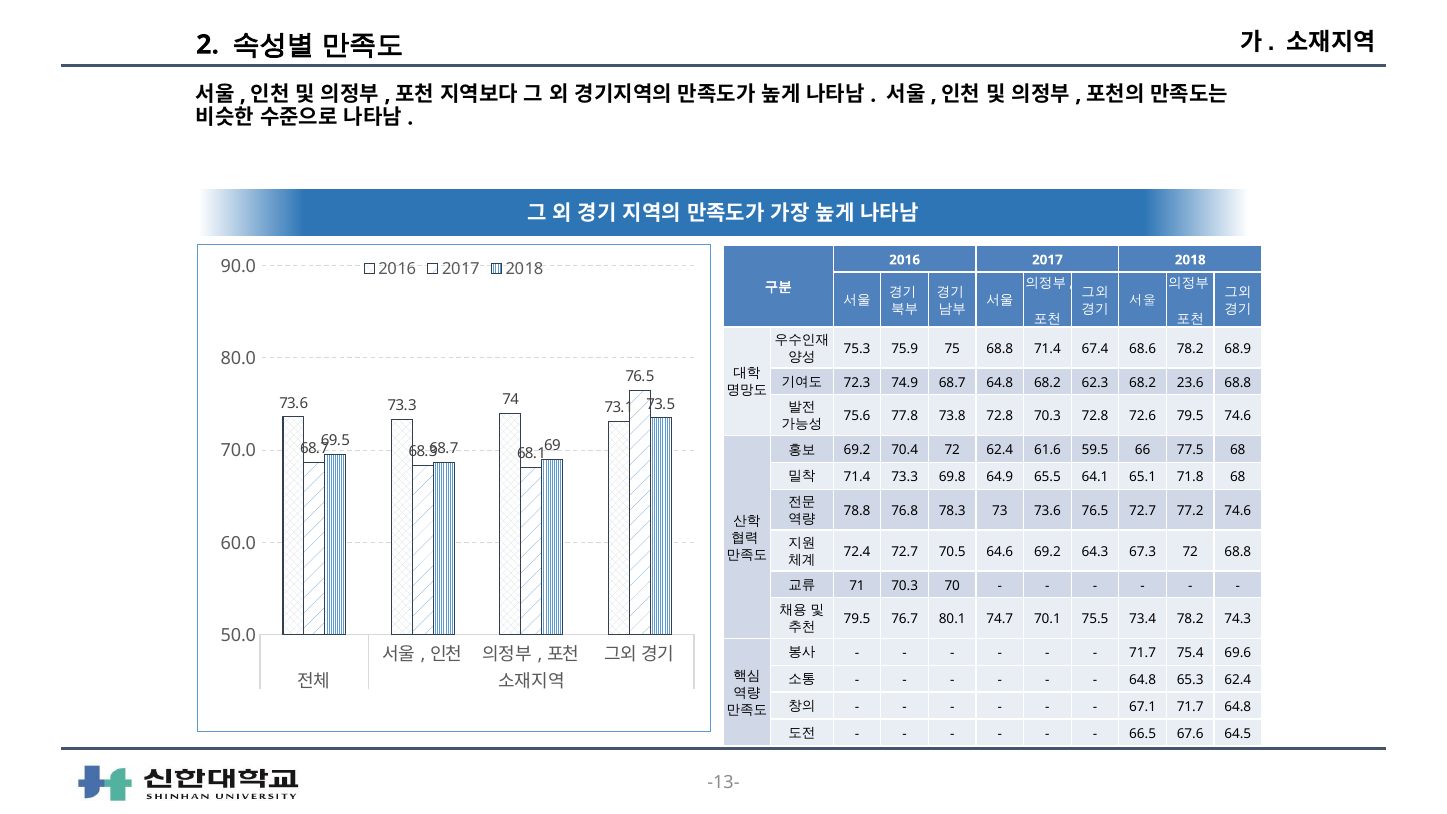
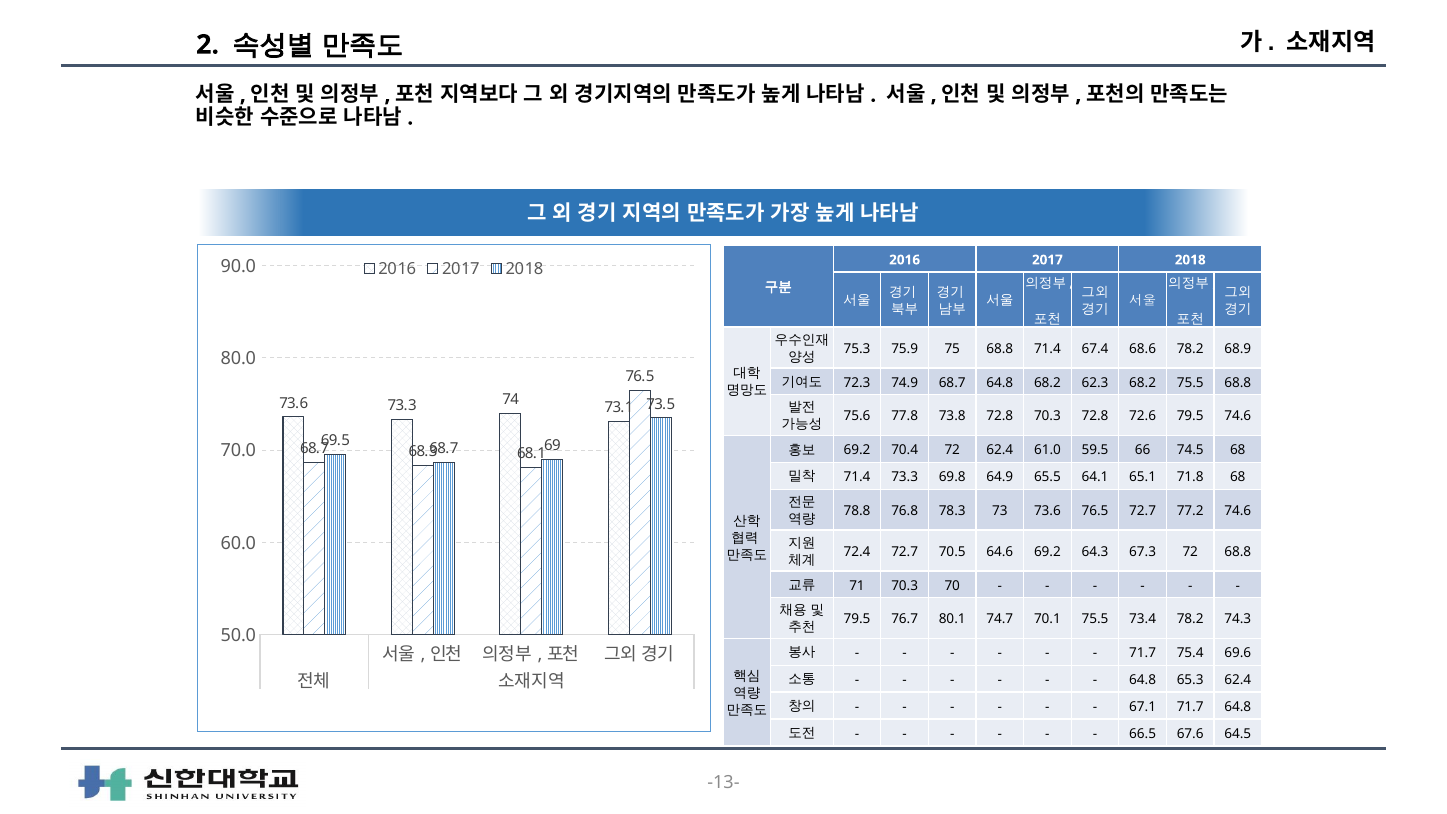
68.2 23.6: 23.6 -> 75.5
61.6: 61.6 -> 61.0
77.5: 77.5 -> 74.5
